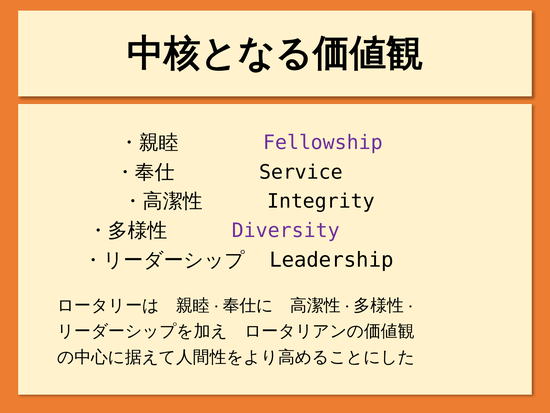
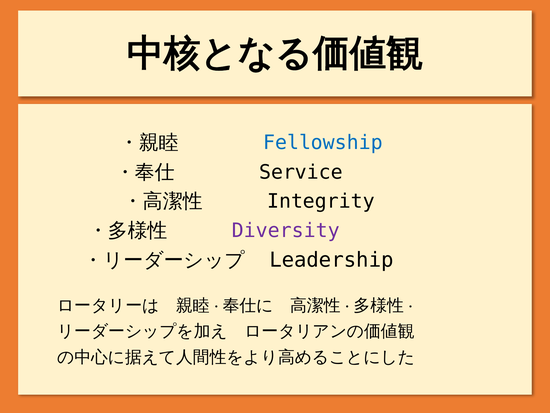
Fellowship colour: purple -> blue
